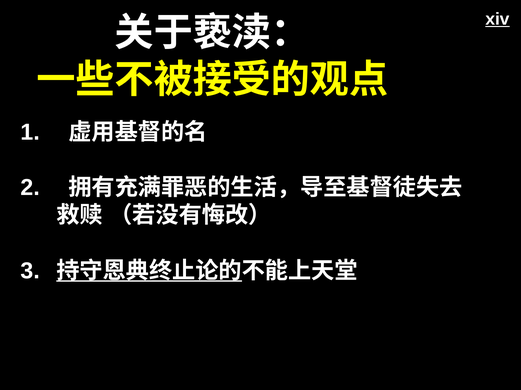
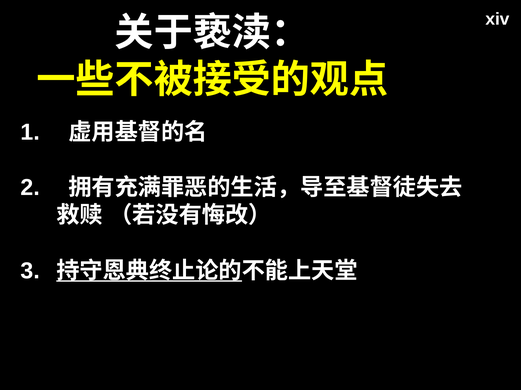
xiv underline: present -> none
